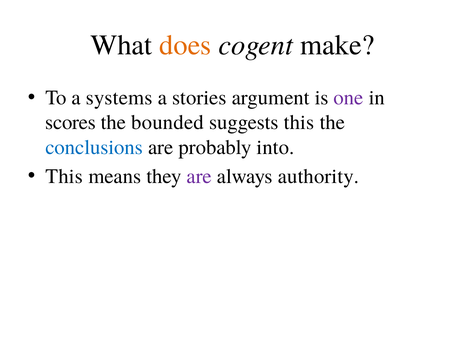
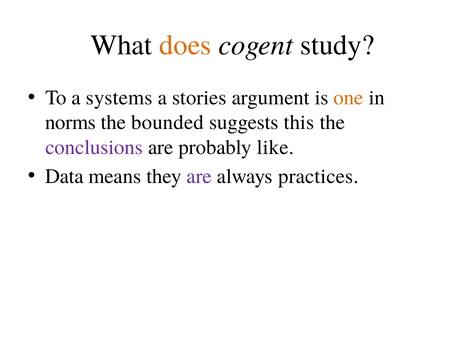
make: make -> study
one colour: purple -> orange
scores: scores -> norms
conclusions colour: blue -> purple
into: into -> like
This at (64, 176): This -> Data
authority: authority -> practices
